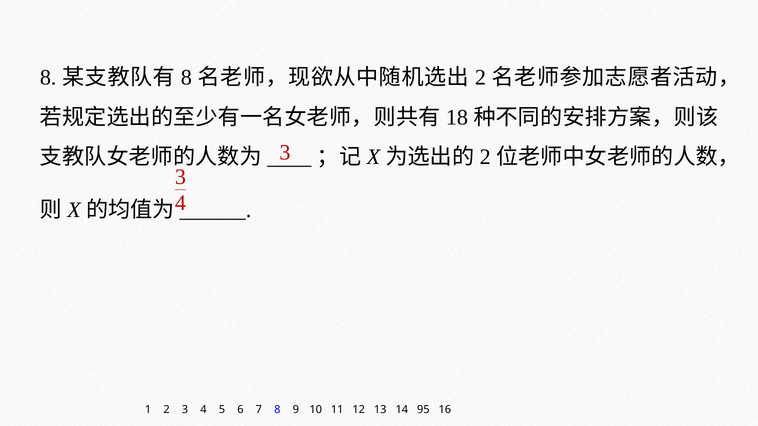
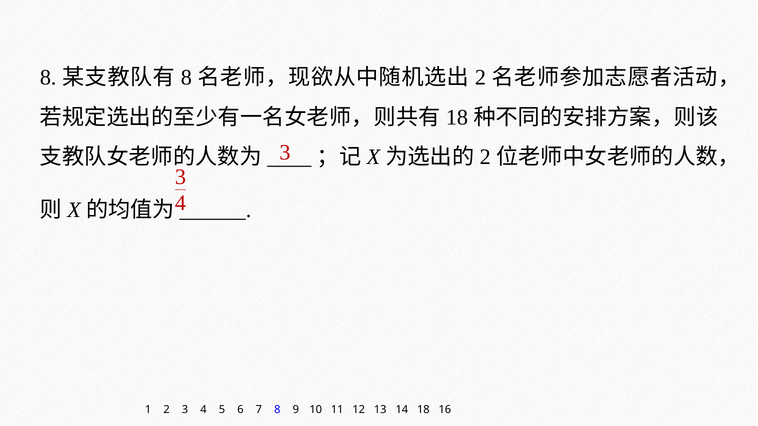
14 95: 95 -> 18
